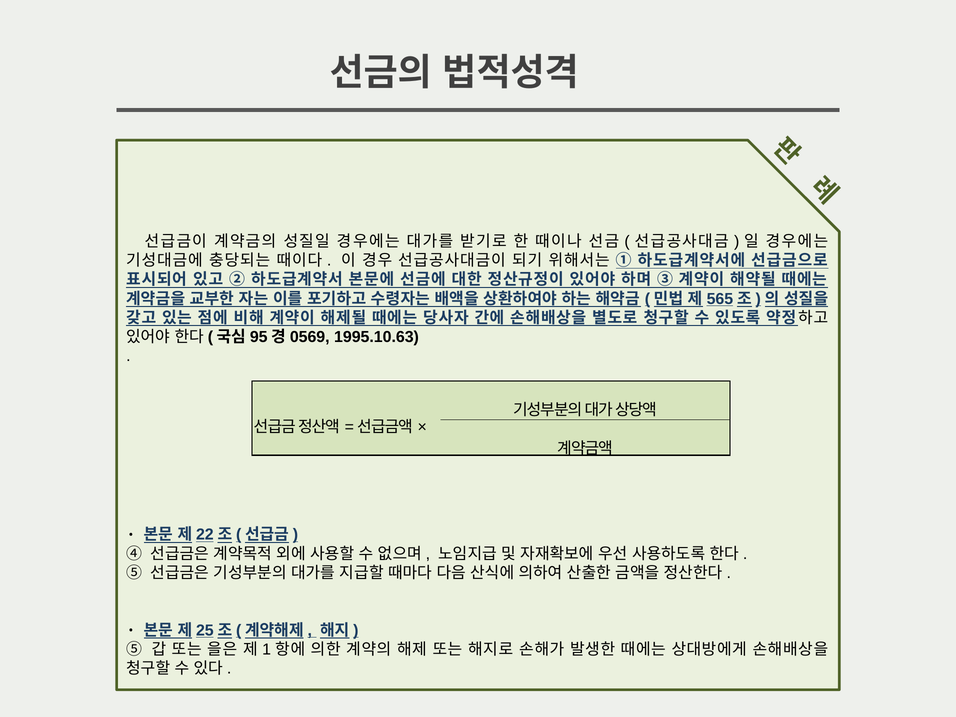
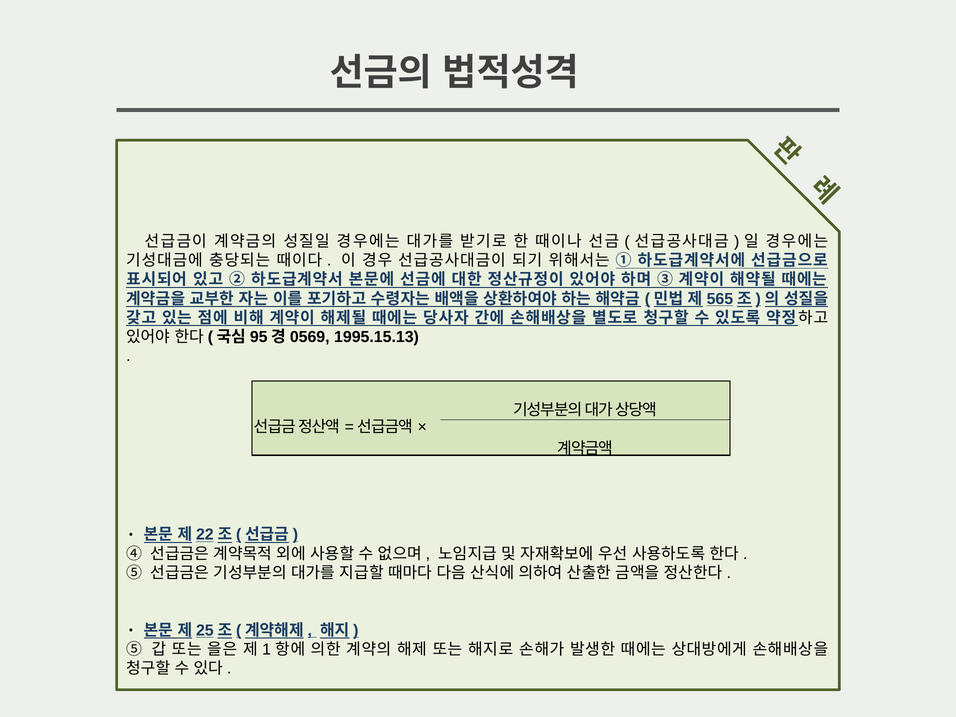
1995.10.63: 1995.10.63 -> 1995.15.13
